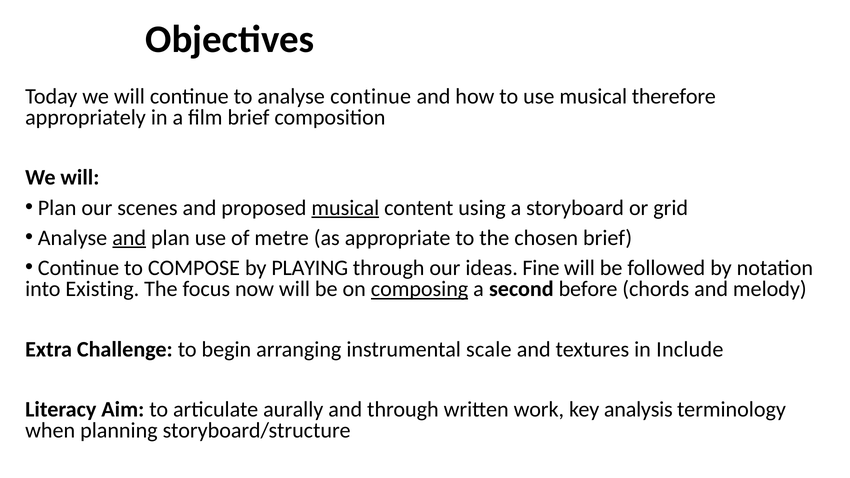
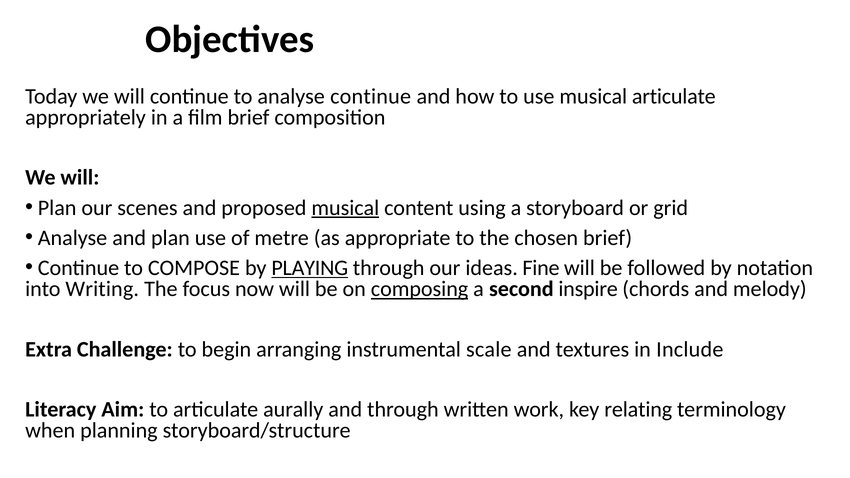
musical therefore: therefore -> articulate
and at (129, 238) underline: present -> none
PLAYING underline: none -> present
Existing: Existing -> Writing
before: before -> inspire
analysis: analysis -> relating
